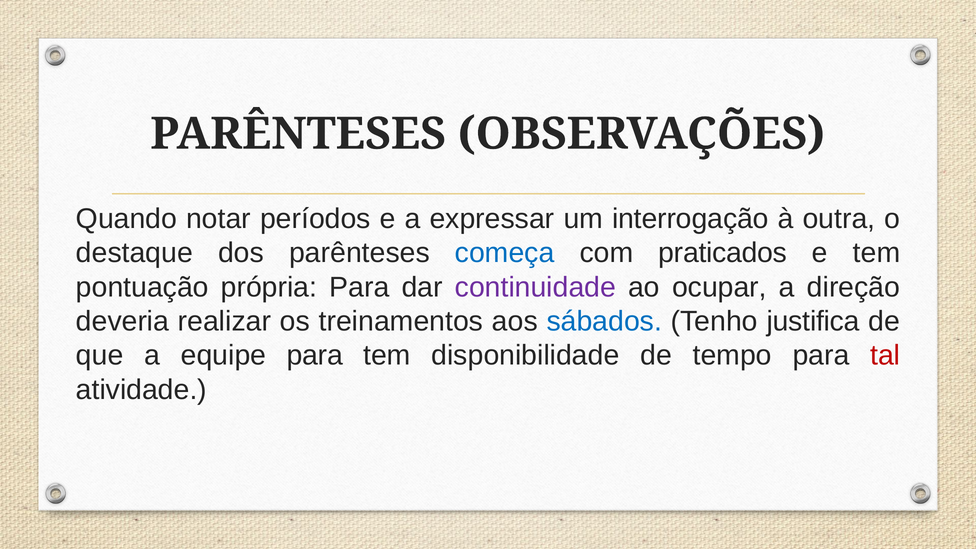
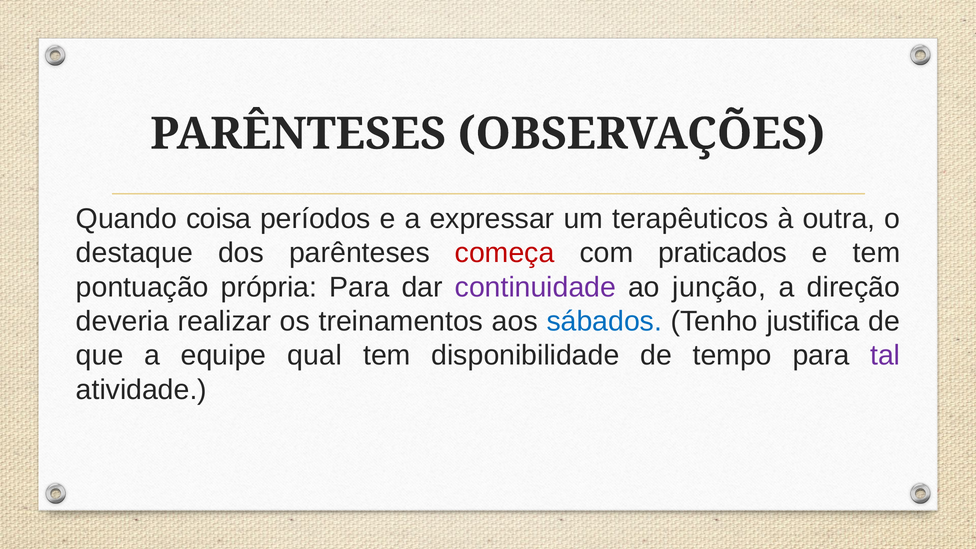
notar: notar -> coisa
interrogação: interrogação -> terapêuticos
começa colour: blue -> red
ocupar: ocupar -> junção
equipe para: para -> qual
tal colour: red -> purple
